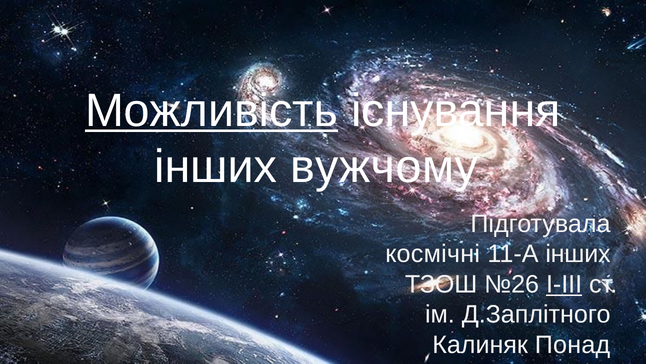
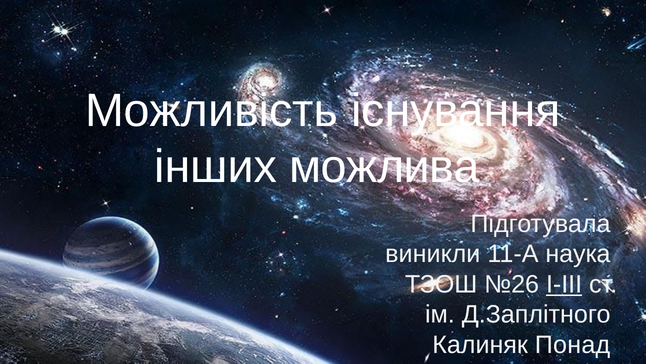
Можливість underline: present -> none
вужчому: вужчому -> можлива
космічні: космічні -> виникли
11-А інших: інших -> наука
